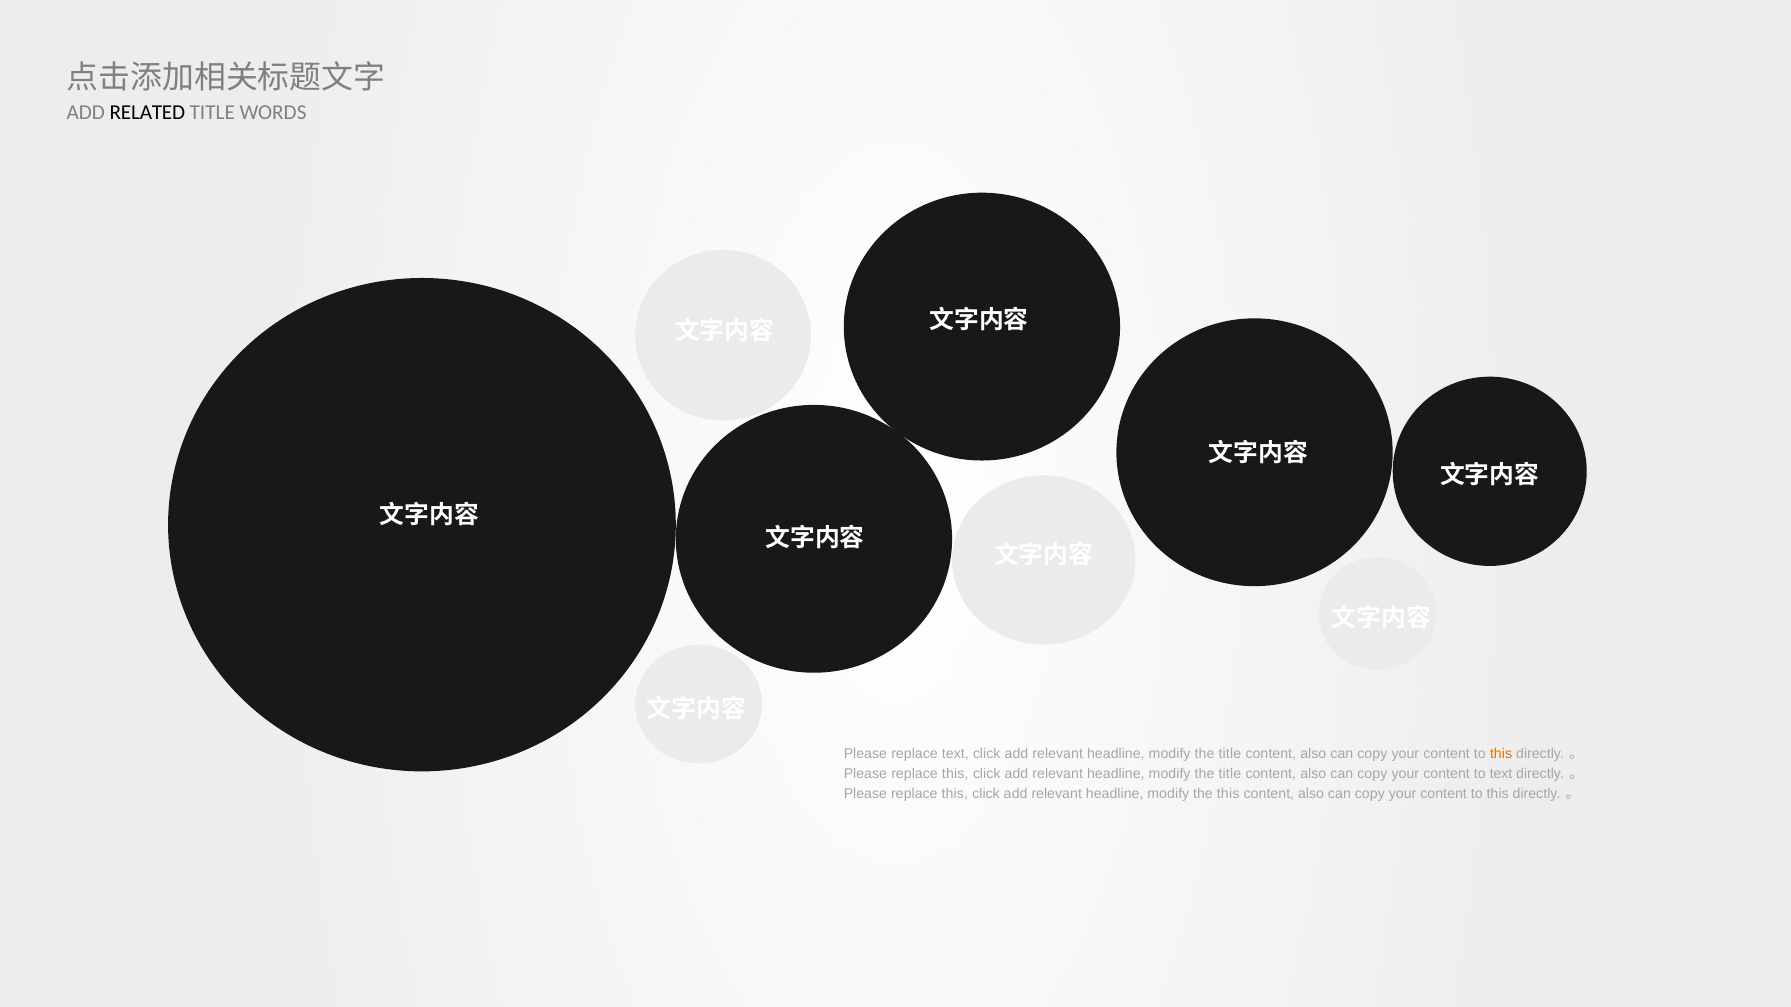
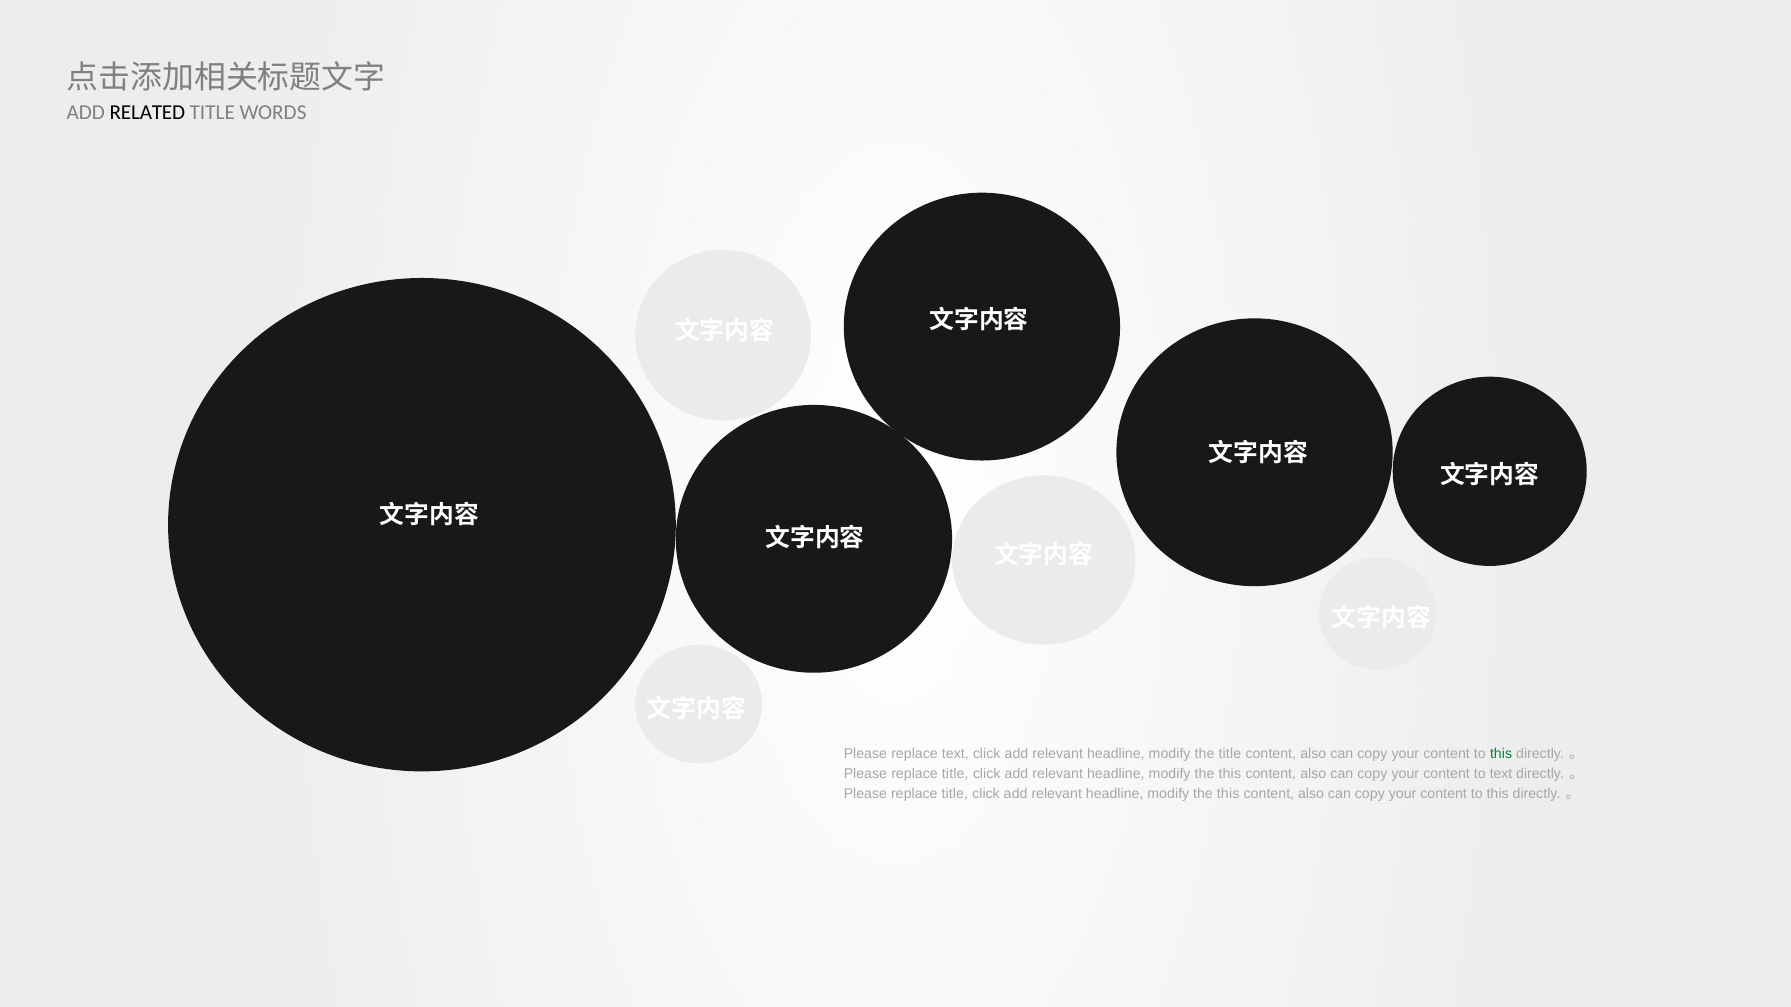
this at (1501, 754) colour: orange -> green
this at (955, 774): this -> title
title at (1230, 774): title -> this
this at (955, 794): this -> title
